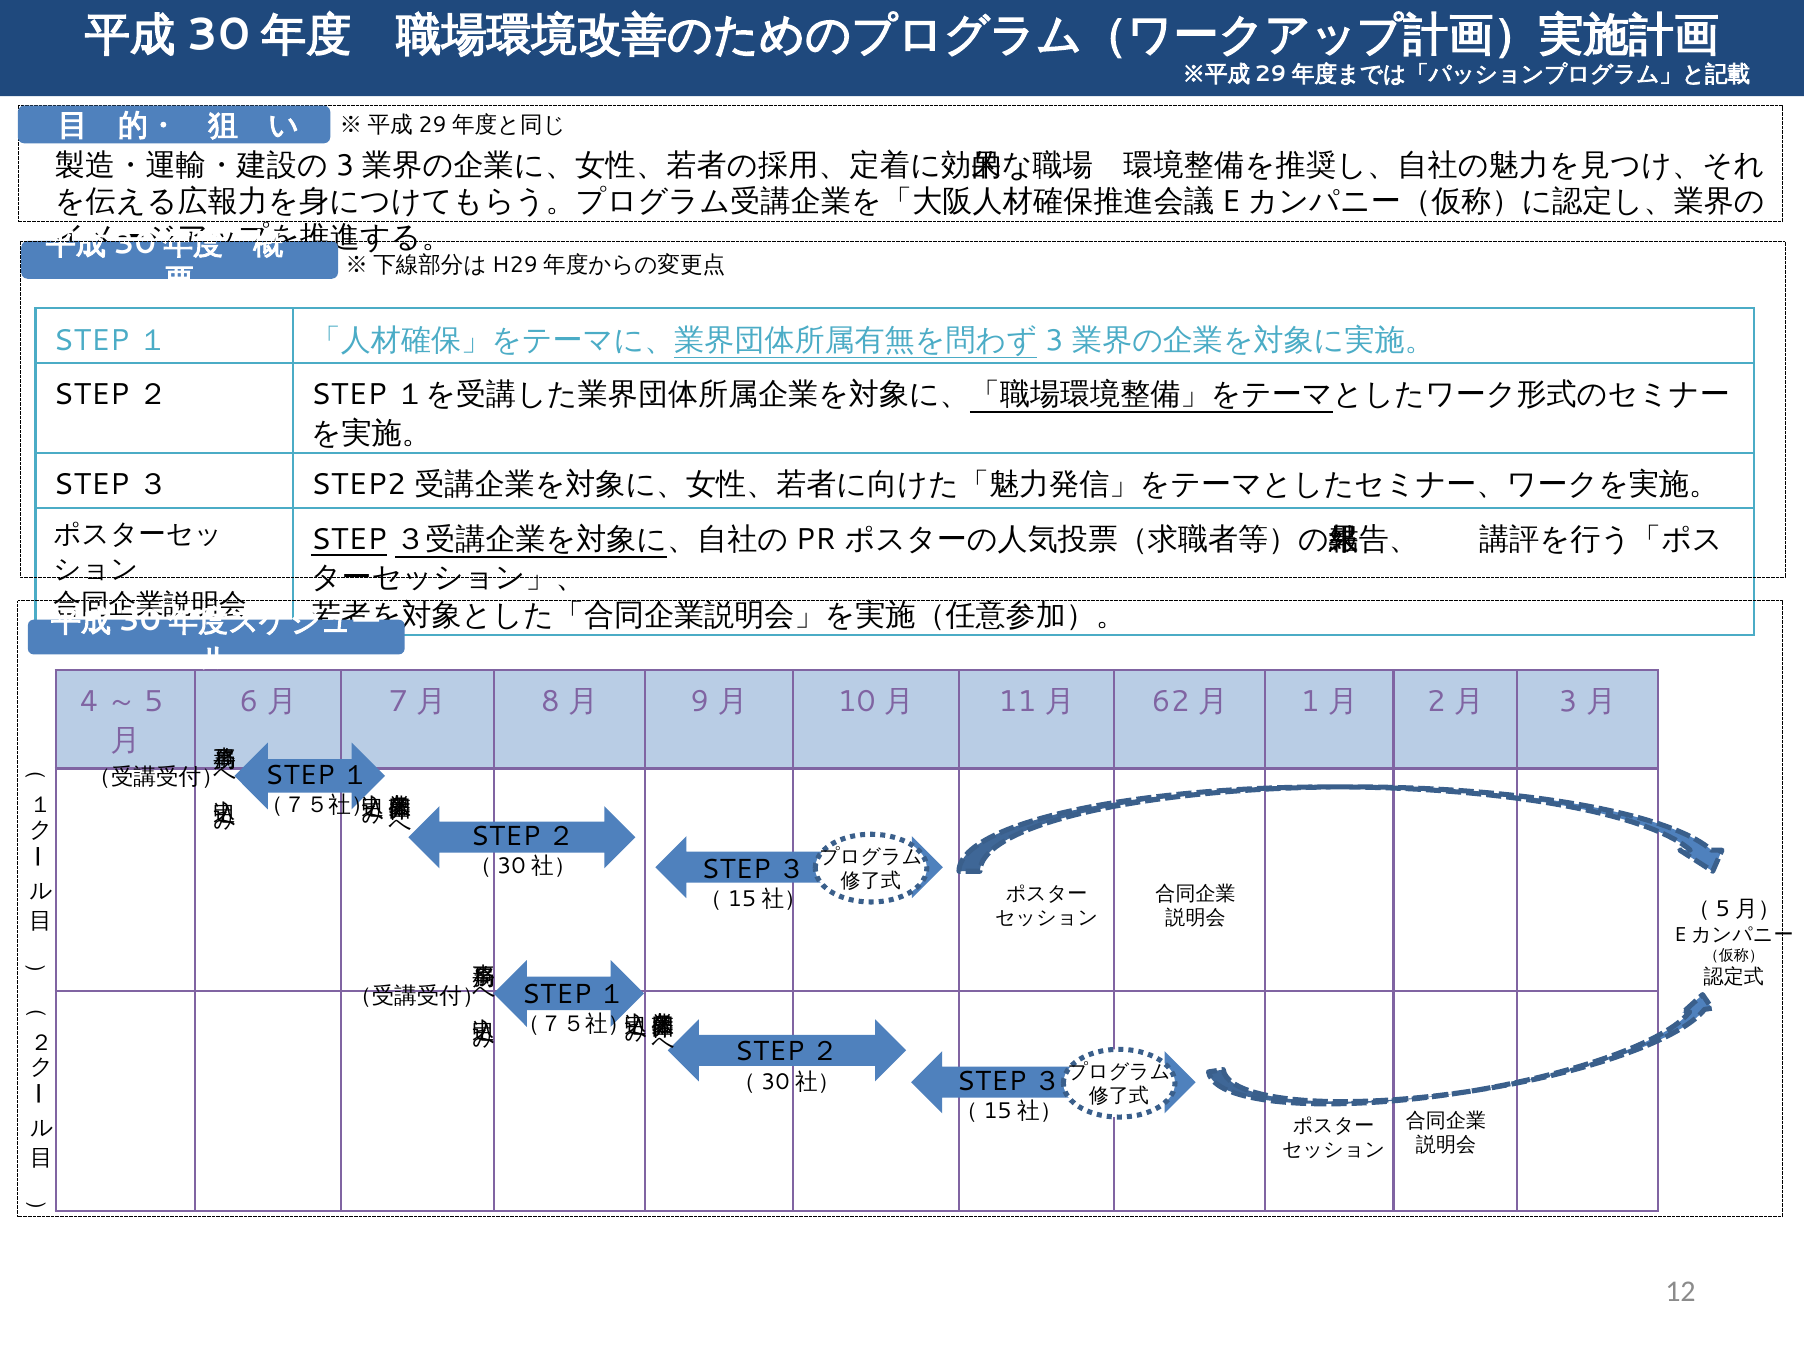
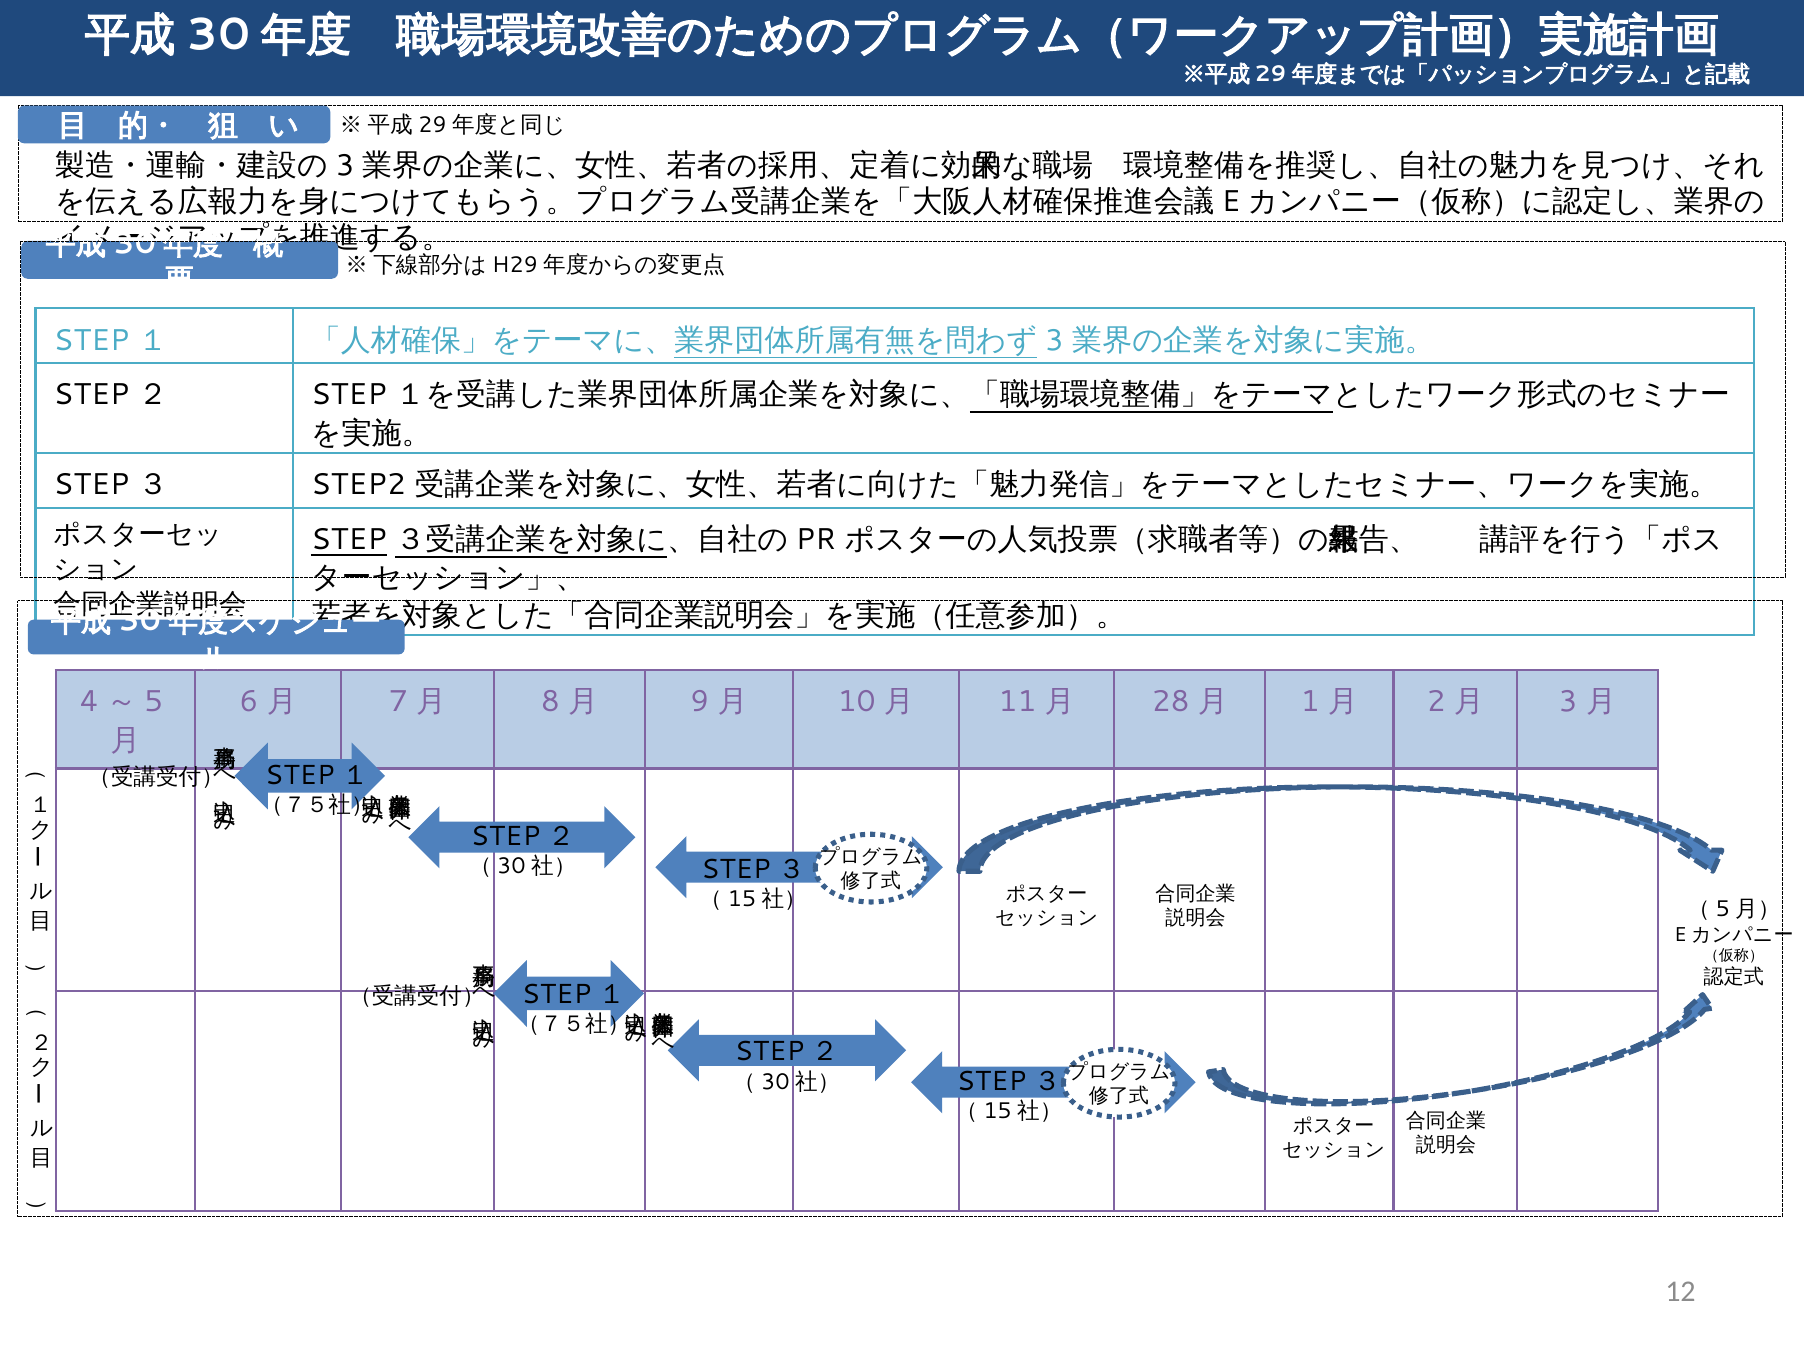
62: 62 -> 28
